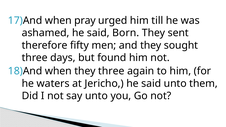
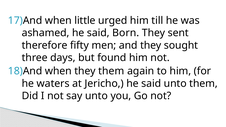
pray: pray -> little
they three: three -> them
